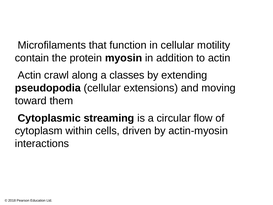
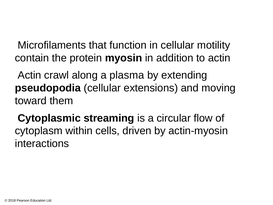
classes: classes -> plasma
